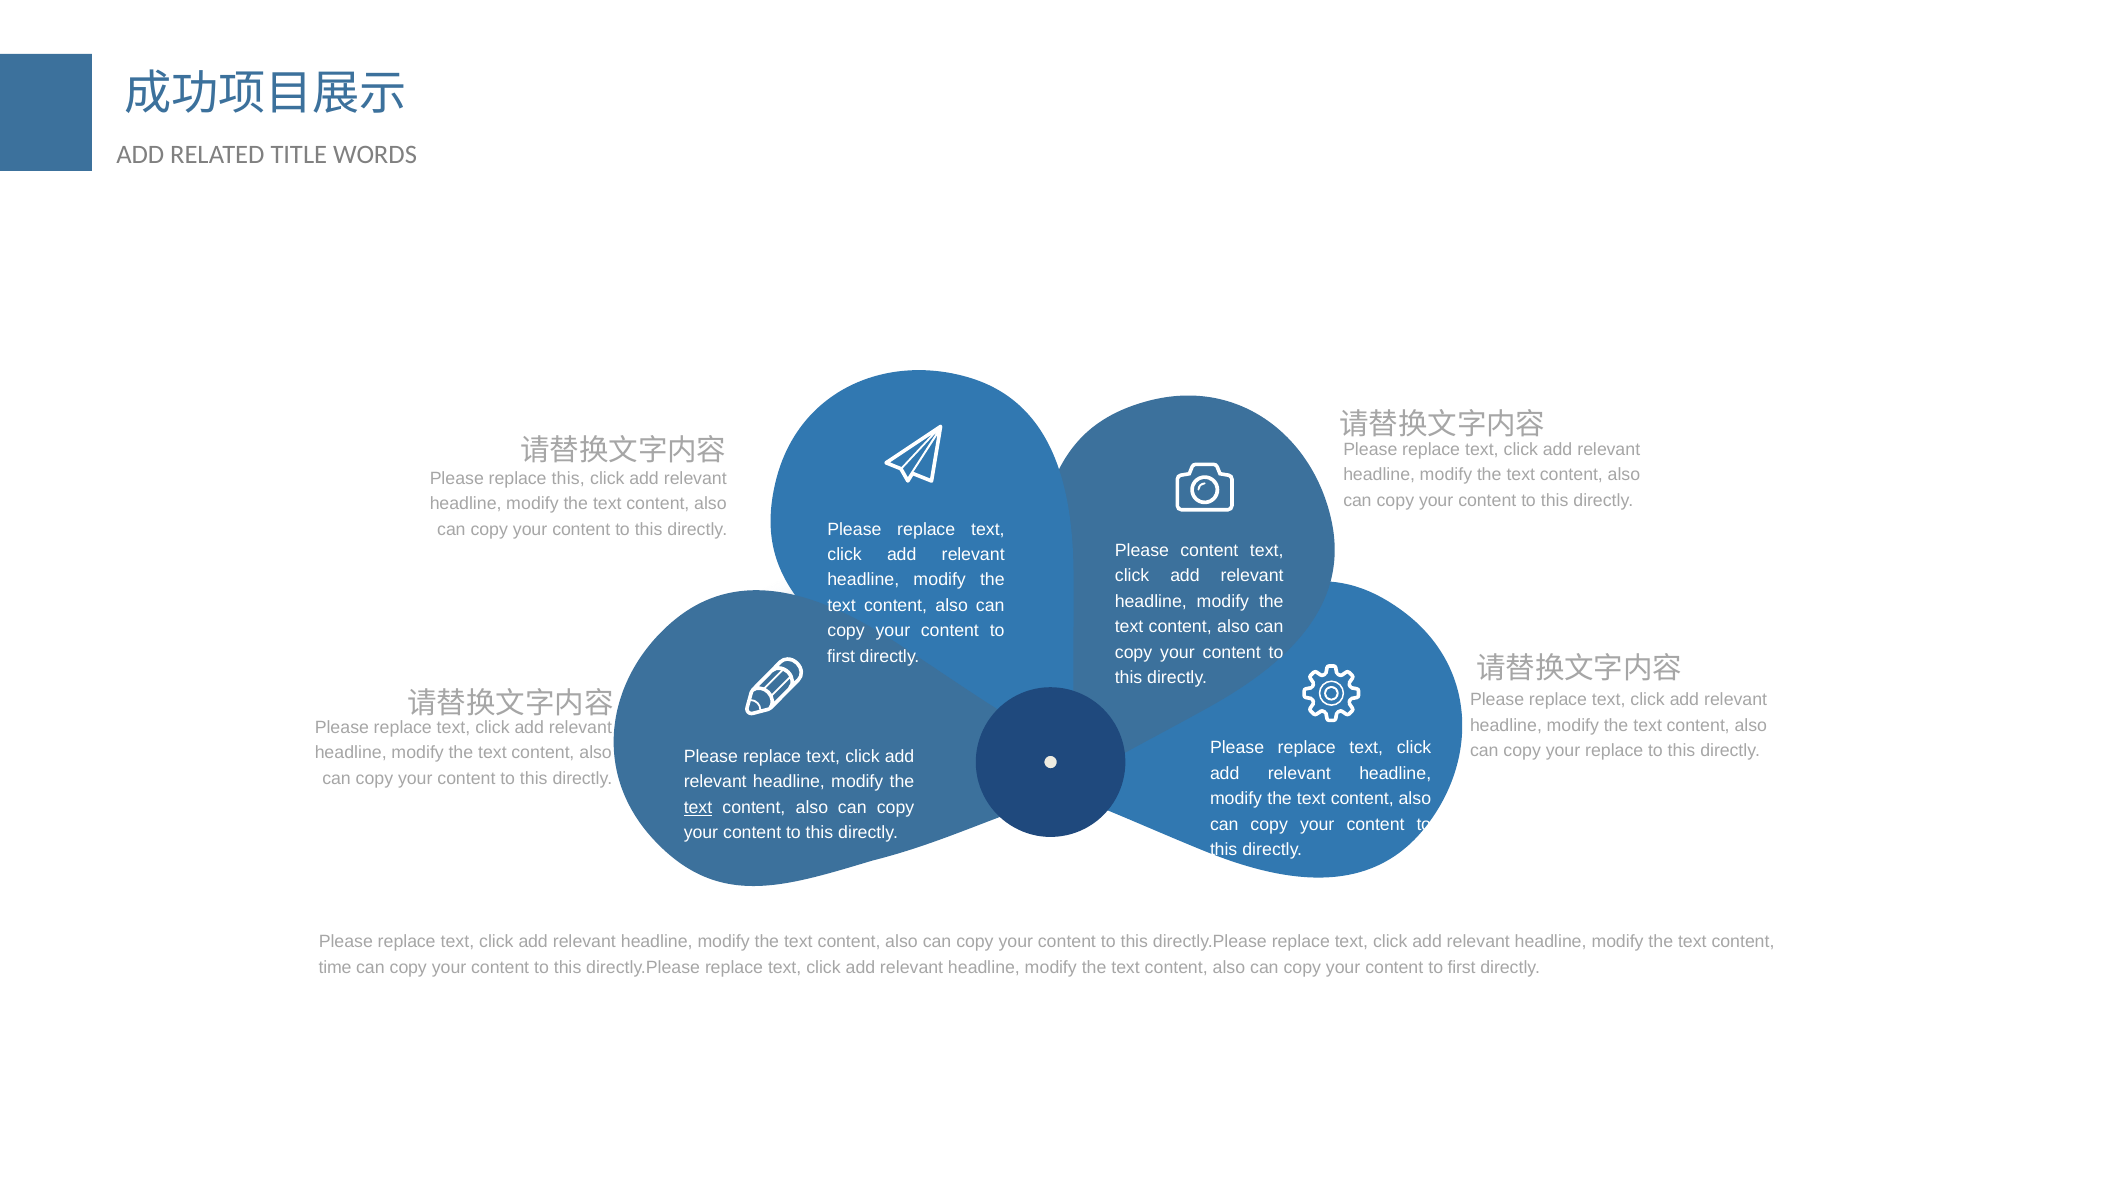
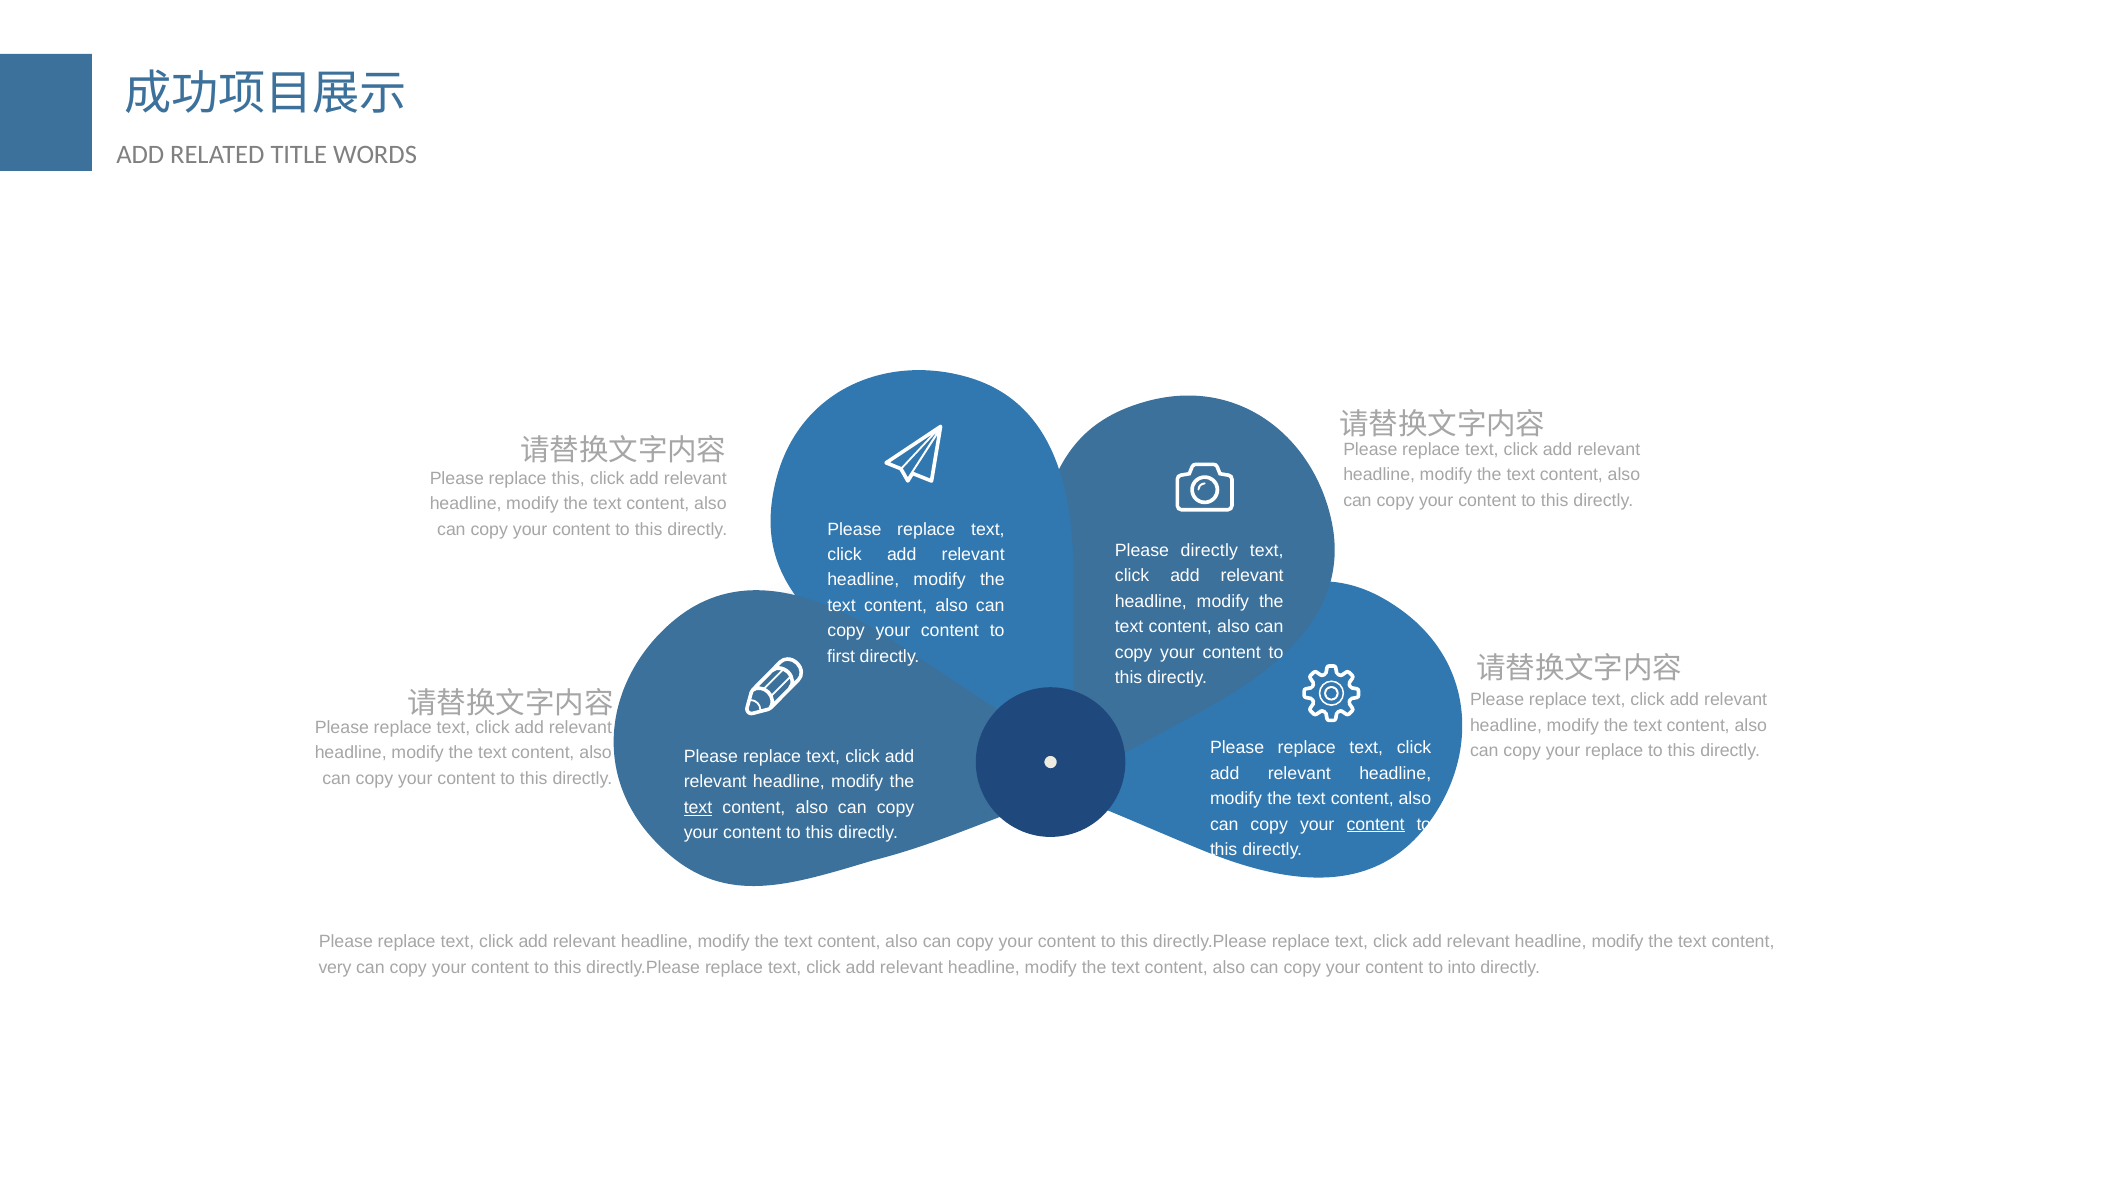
Please content: content -> directly
content at (1376, 824) underline: none -> present
time: time -> very
first at (1462, 967): first -> into
